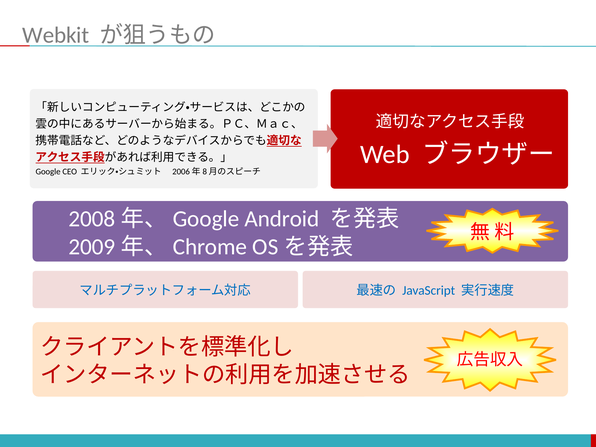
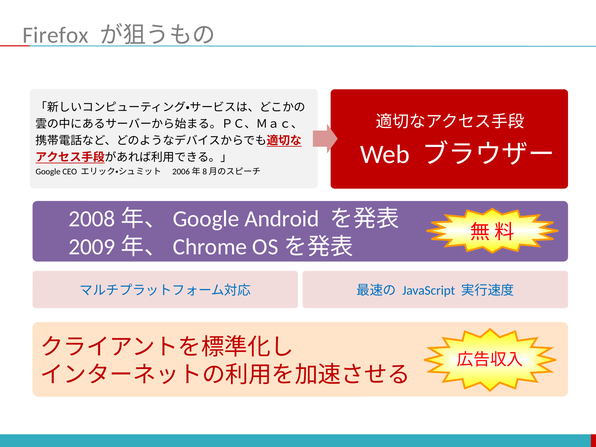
Webkit: Webkit -> Firefox
